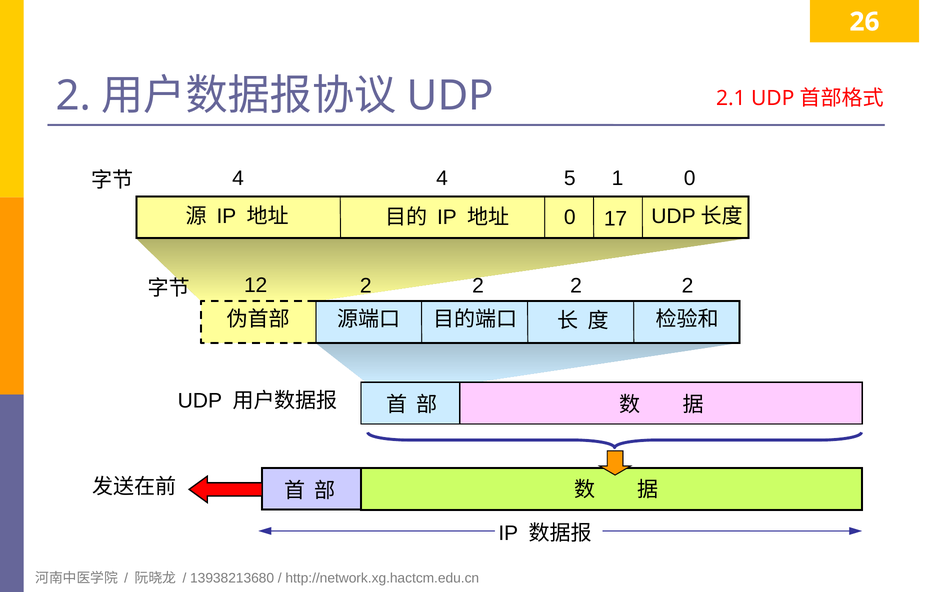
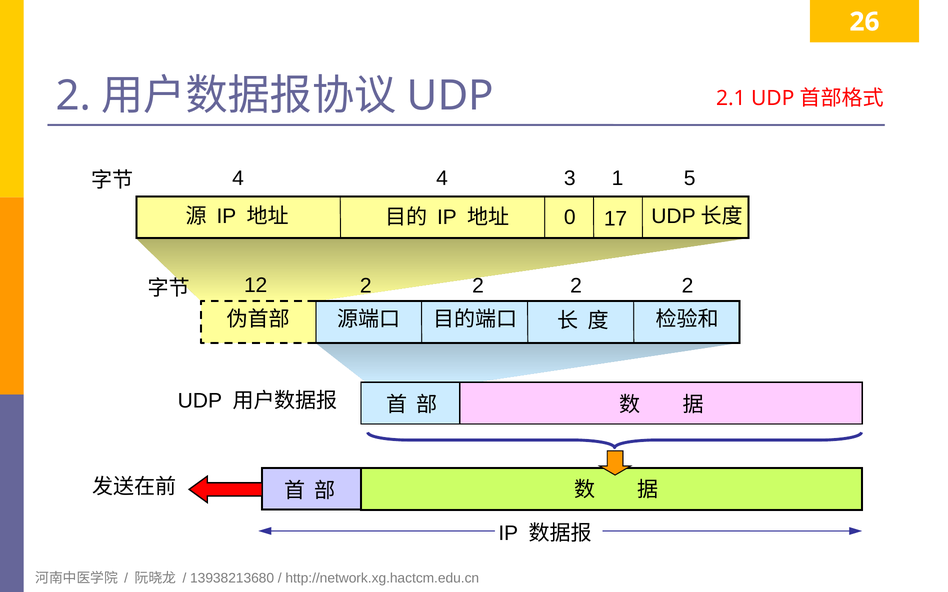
5: 5 -> 3
1 0: 0 -> 5
